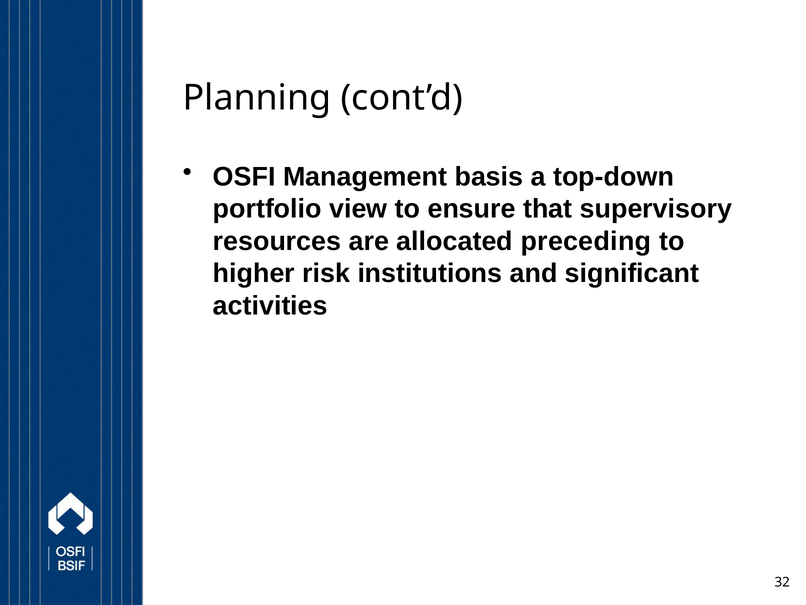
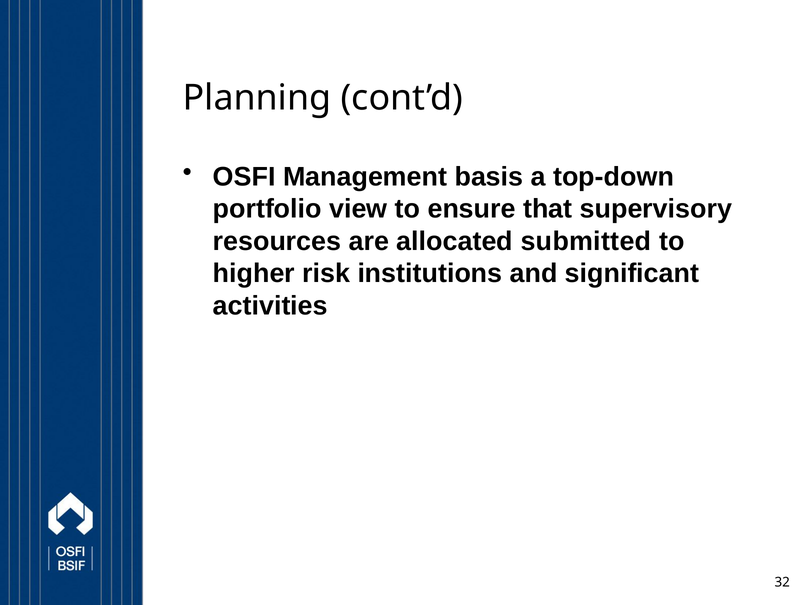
preceding: preceding -> submitted
